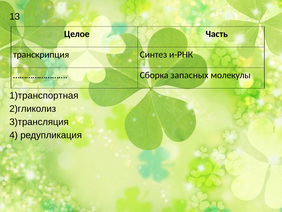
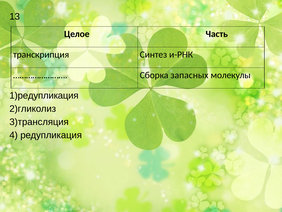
1)транспортная: 1)транспортная -> 1)редупликация
